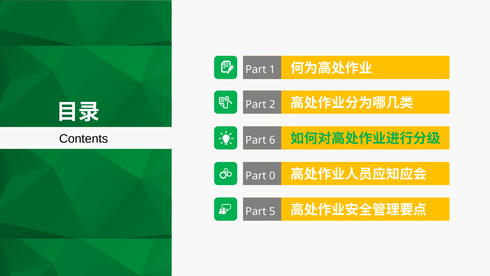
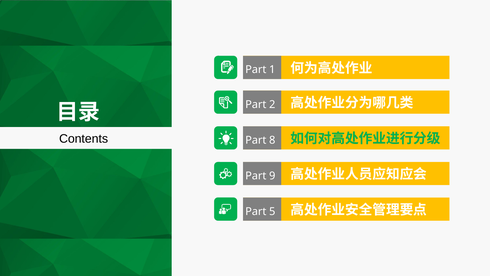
6: 6 -> 8
0: 0 -> 9
